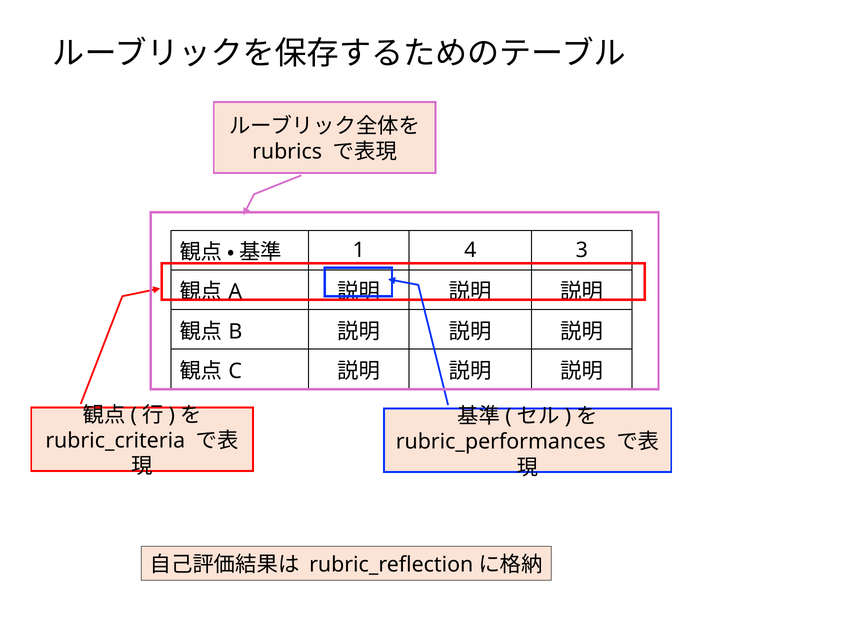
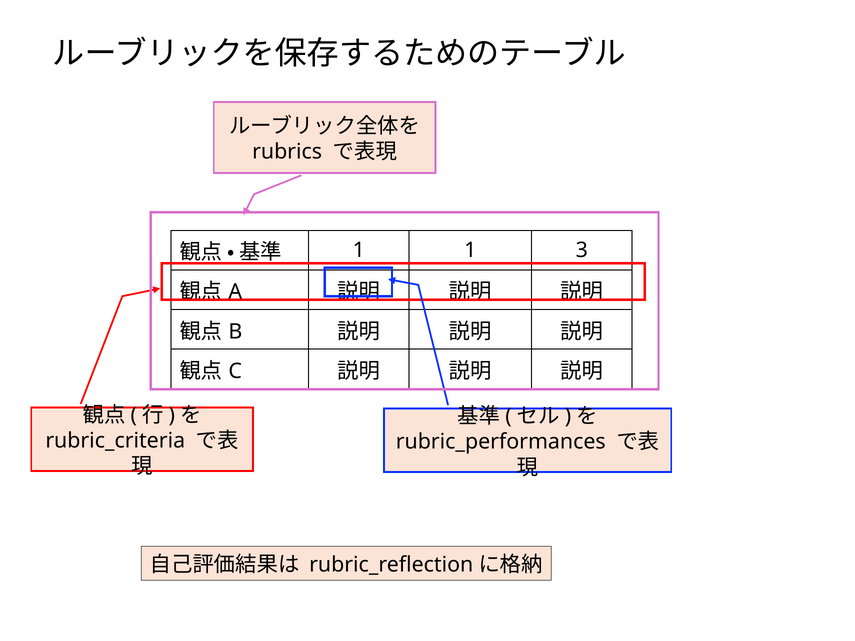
1 4: 4 -> 1
